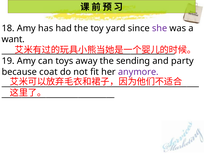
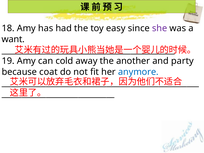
yard: yard -> easy
toys: toys -> cold
sending: sending -> another
anymore colour: purple -> blue
